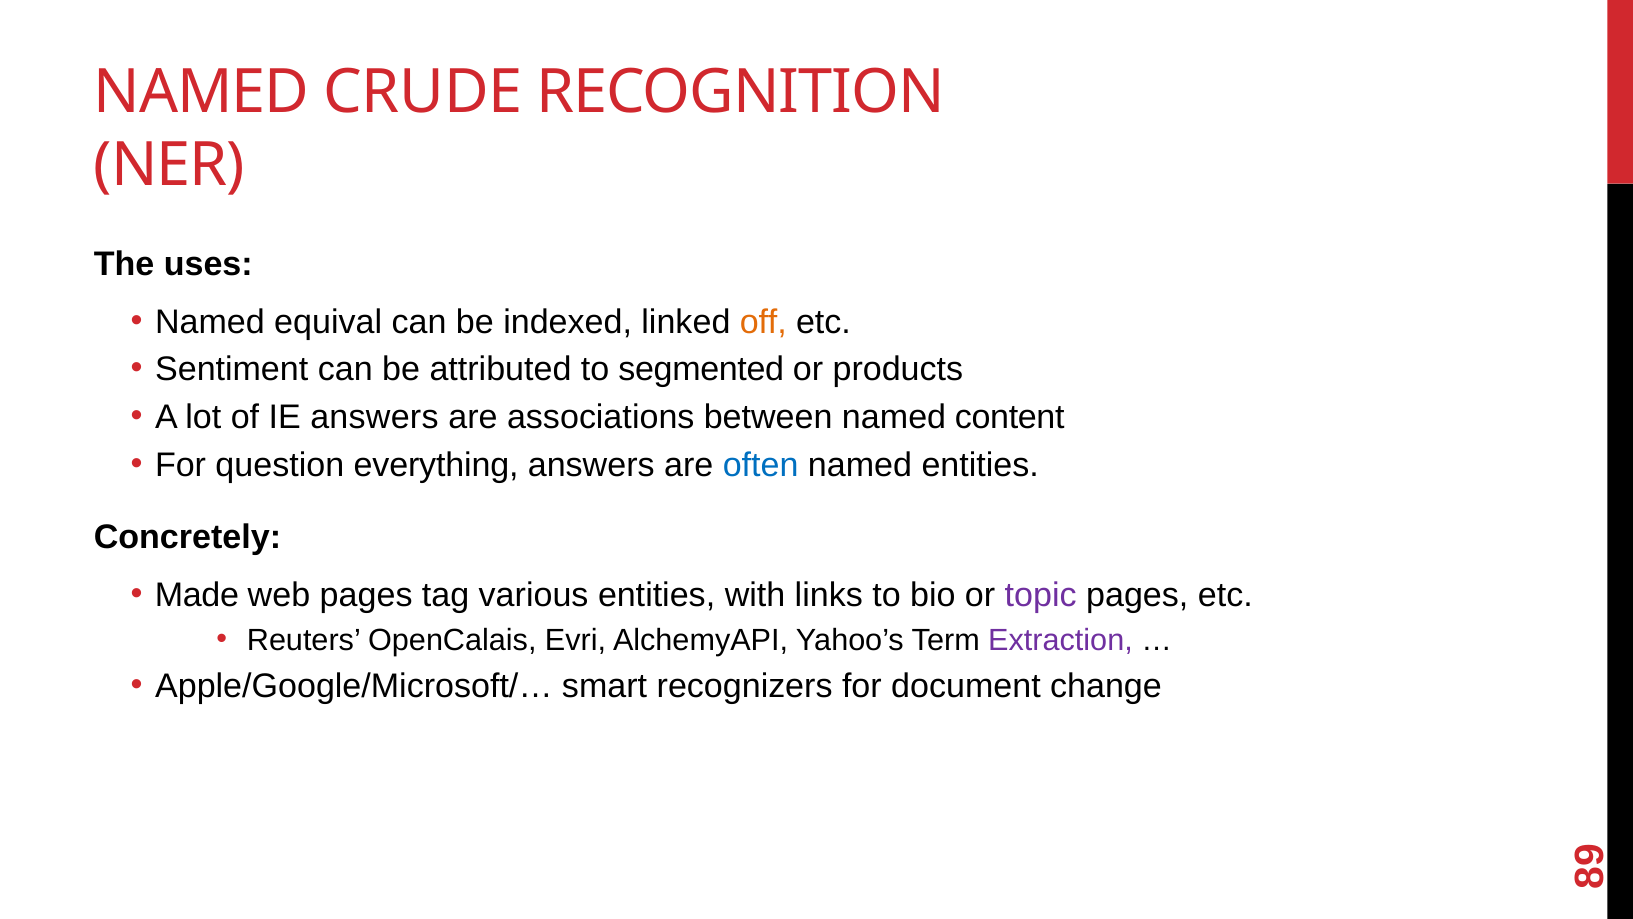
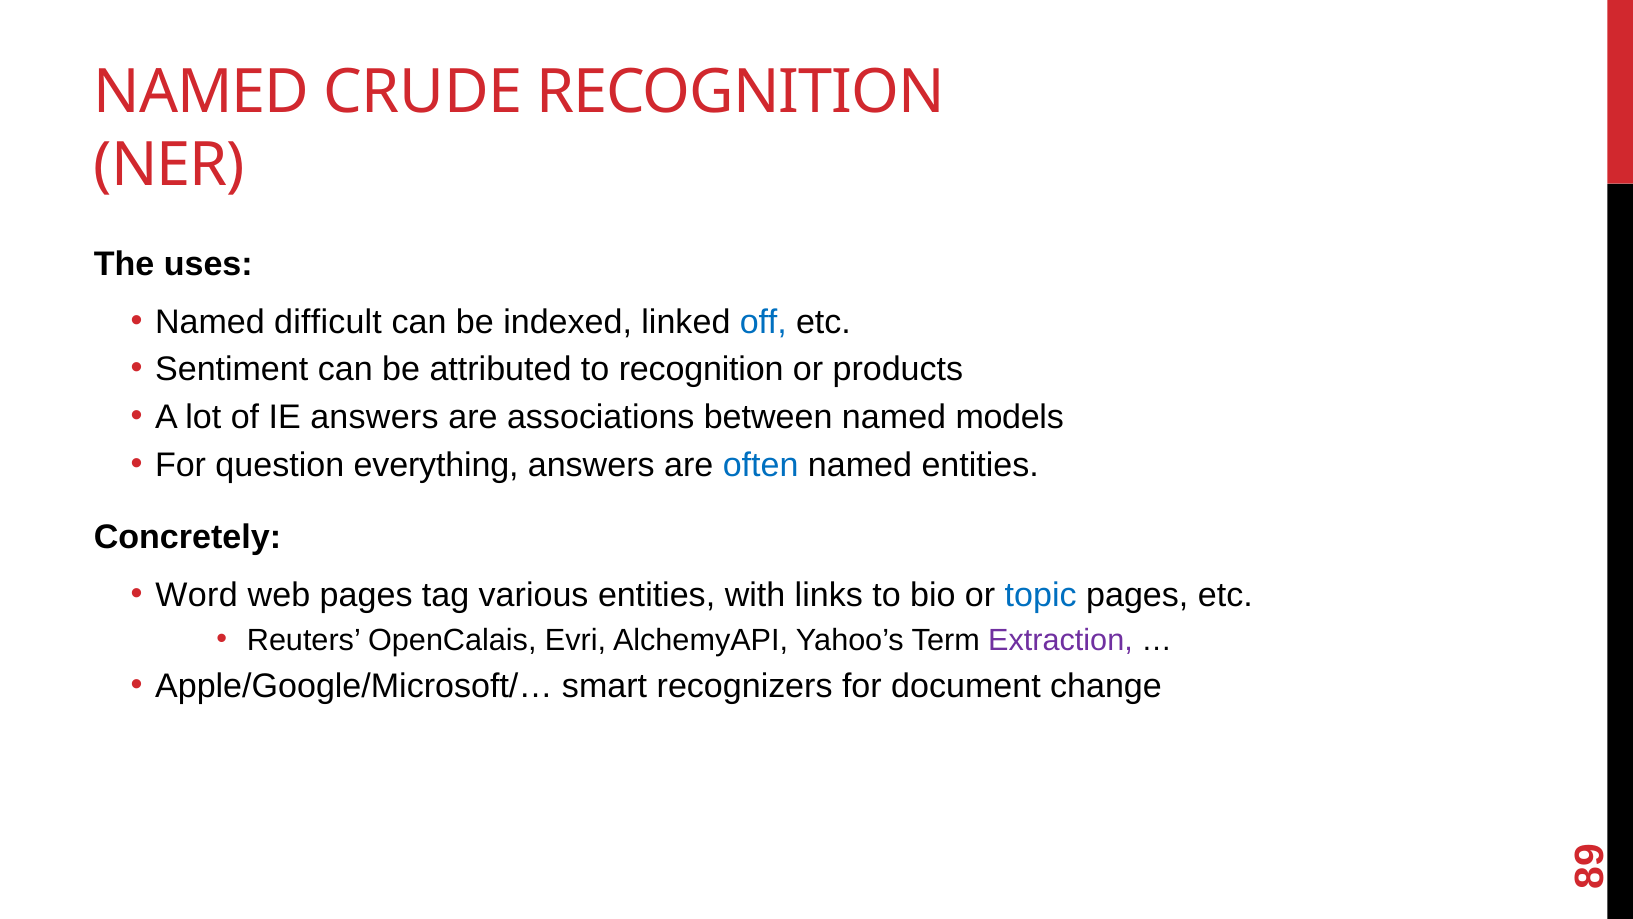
equival: equival -> difficult
off colour: orange -> blue
to segmented: segmented -> recognition
content: content -> models
Made: Made -> Word
topic colour: purple -> blue
